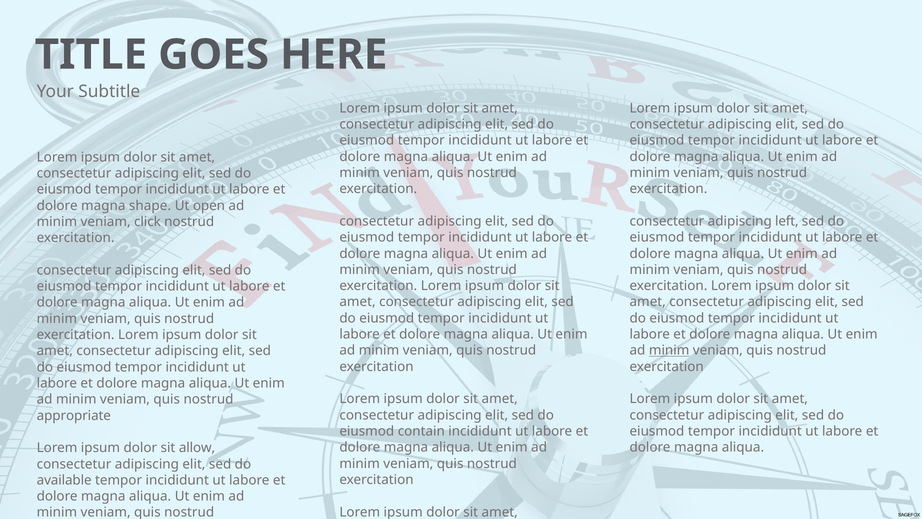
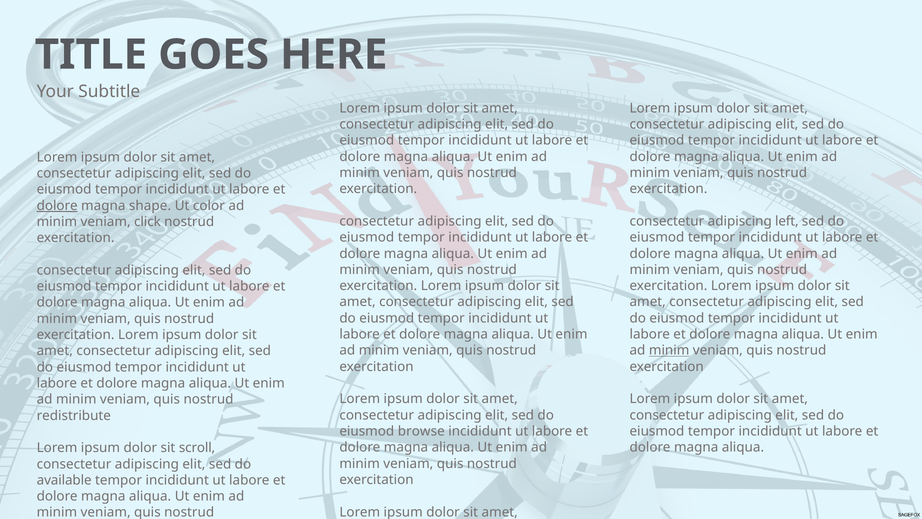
dolore at (57, 205) underline: none -> present
open: open -> color
appropriate: appropriate -> redistribute
contain: contain -> browse
allow: allow -> scroll
